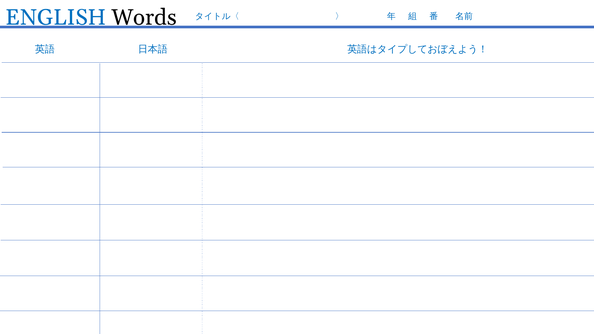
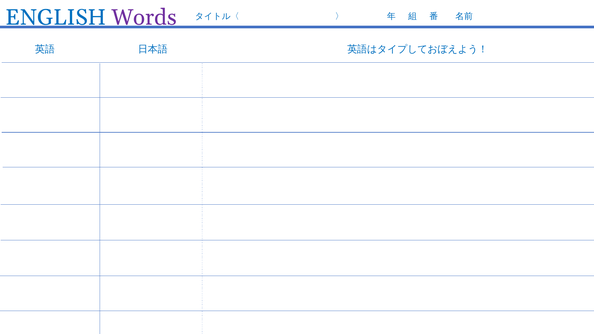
Words colour: black -> purple
